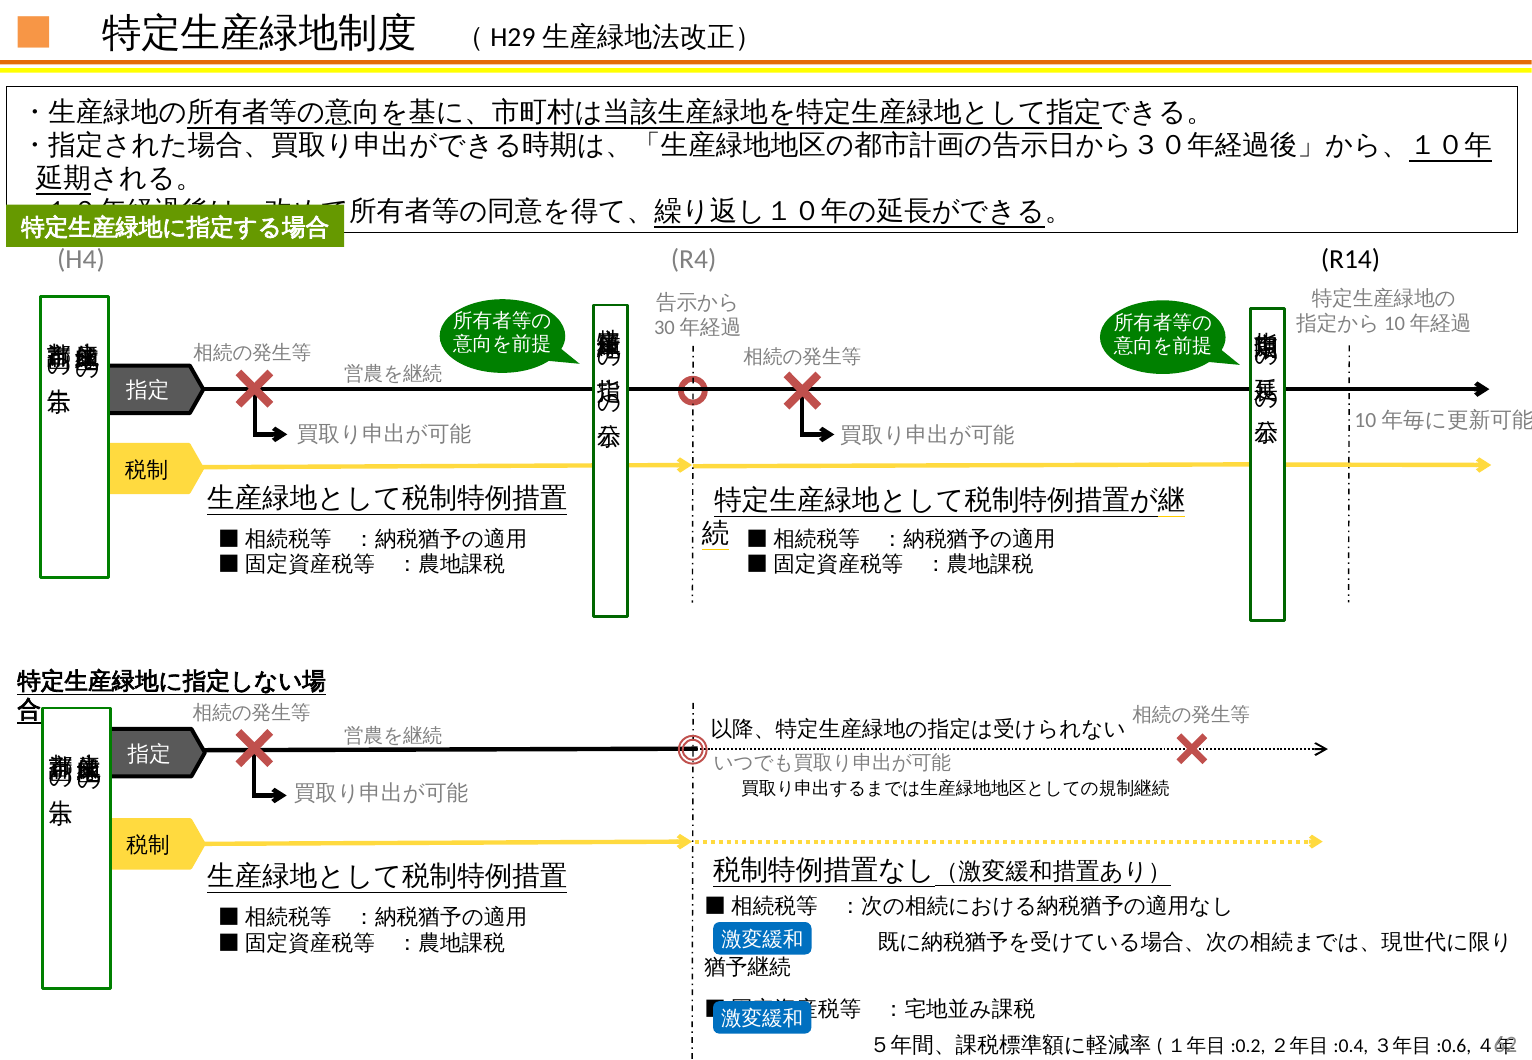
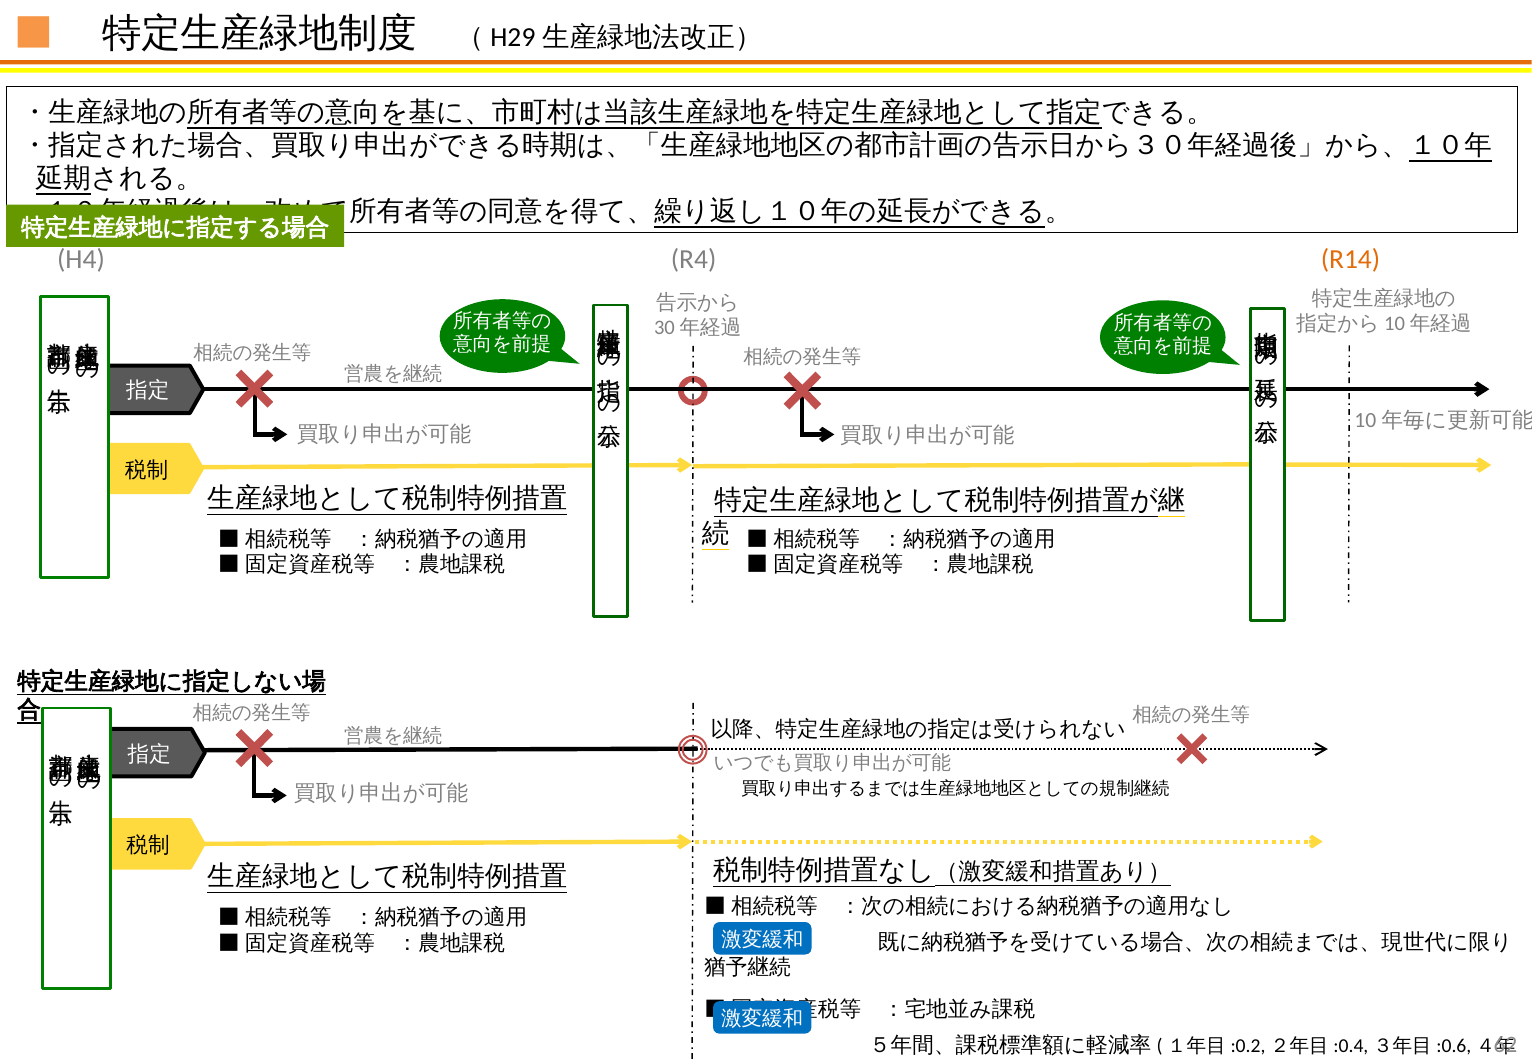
R14 colour: black -> orange
